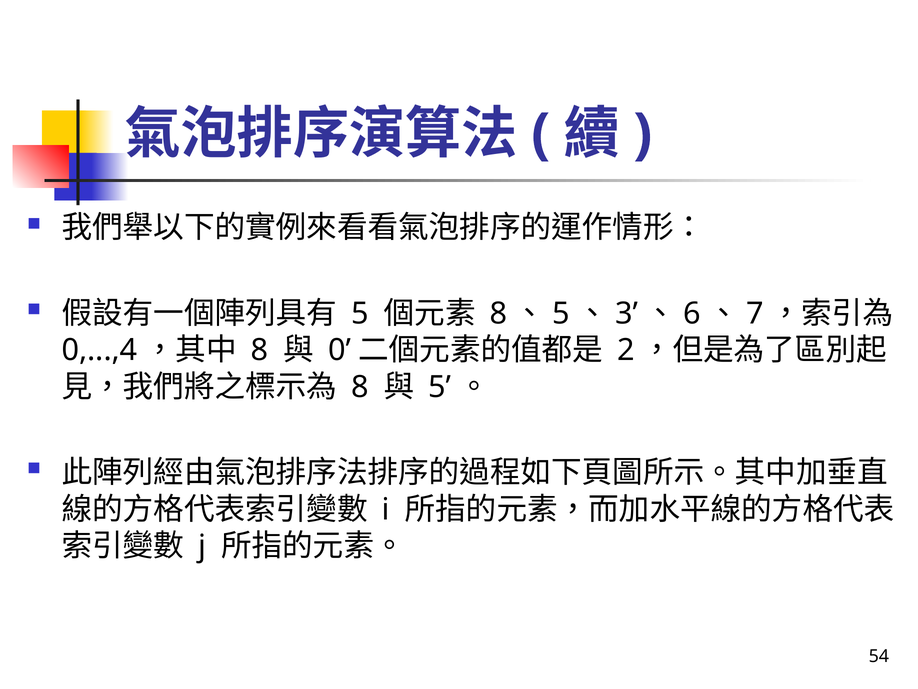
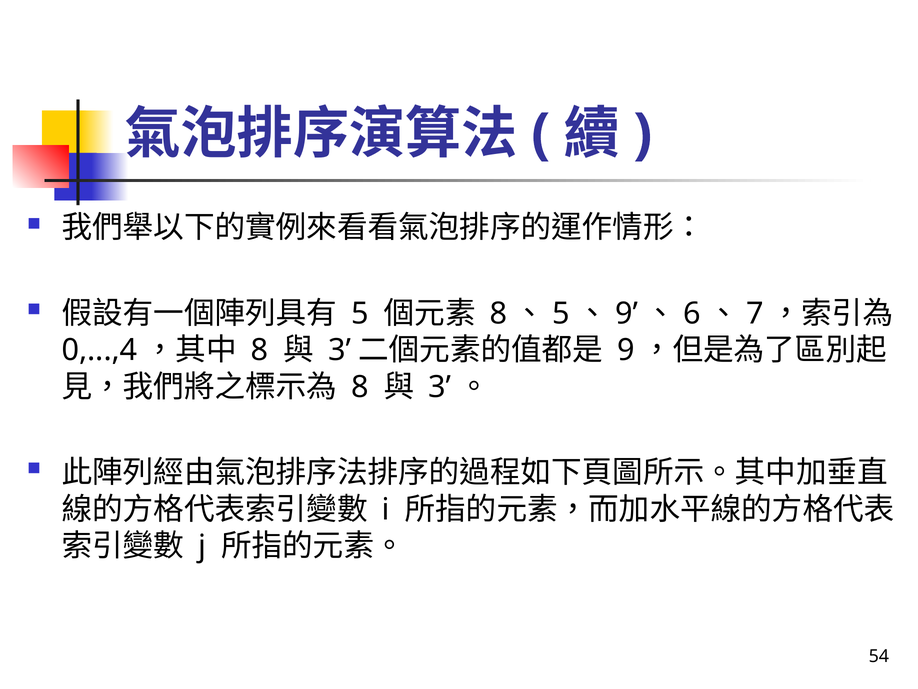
3 at (627, 313): 3 -> 9
0 at (340, 350): 0 -> 3
2 at (626, 350): 2 -> 9
5 at (440, 387): 5 -> 3
